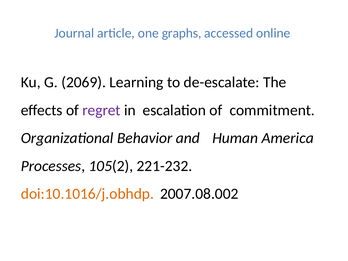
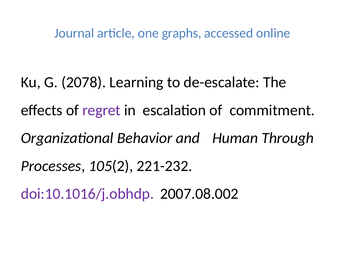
2069: 2069 -> 2078
America: America -> Through
doi:10.1016/j.obhdp colour: orange -> purple
